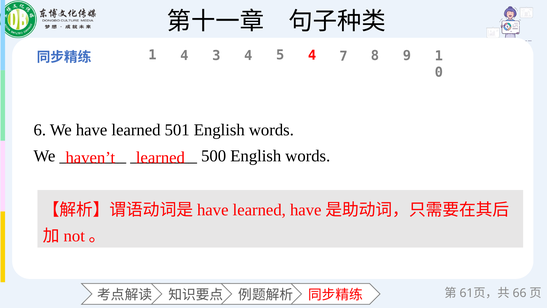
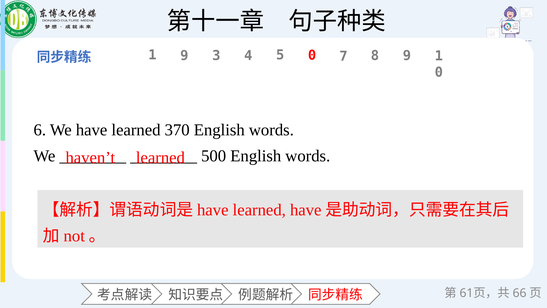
1 4: 4 -> 9
5 4: 4 -> 0
501: 501 -> 370
